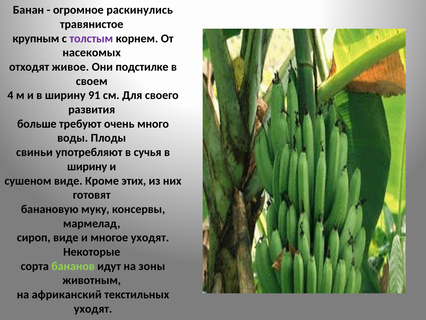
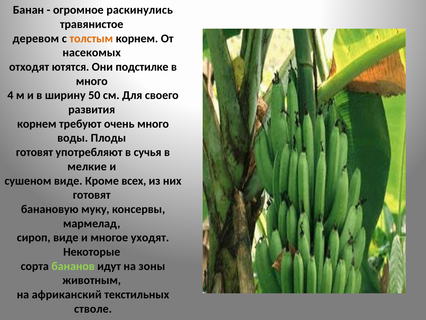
крупным: крупным -> деревом
толстым colour: purple -> orange
живое: живое -> ютятся
своем at (92, 81): своем -> много
91: 91 -> 50
больше at (37, 124): больше -> корнем
свиньи at (34, 152): свиньи -> готовят
ширину at (87, 166): ширину -> мелкие
этих: этих -> всех
уходят at (93, 308): уходят -> стволе
